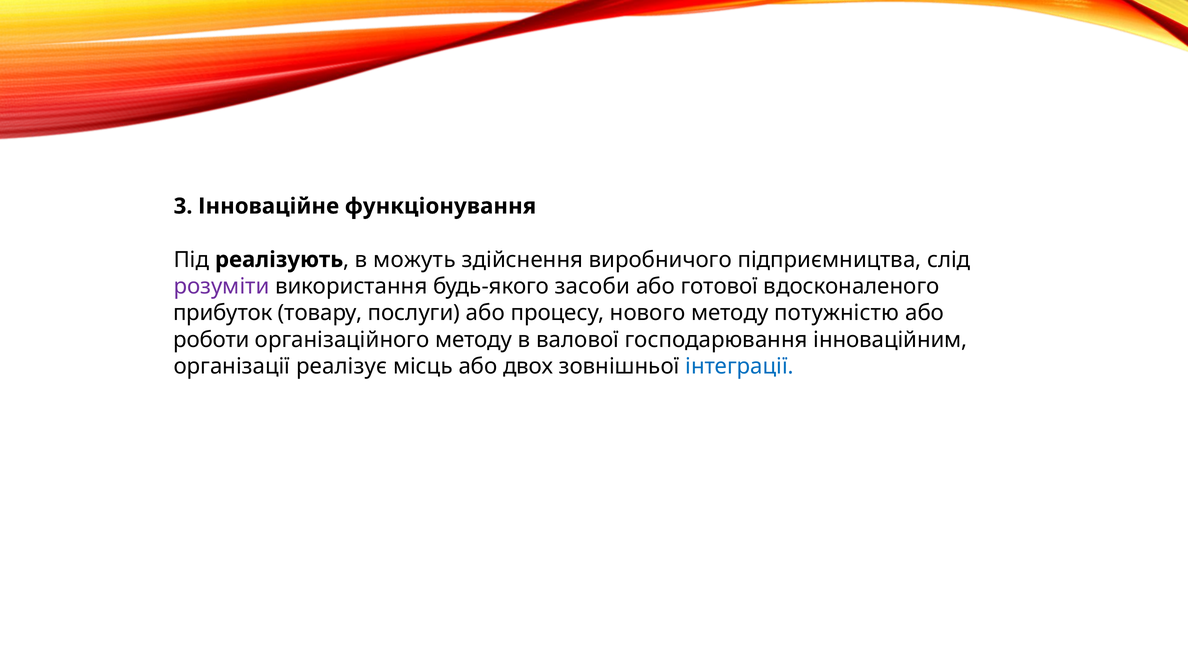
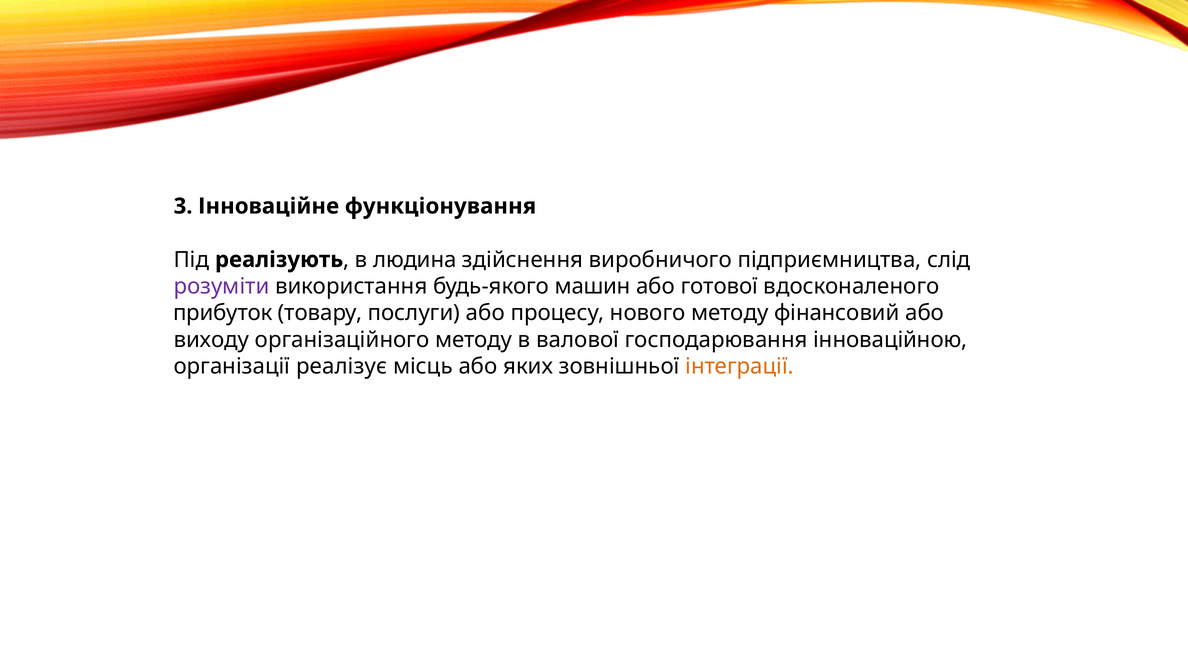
можуть: можуть -> людина
засоби: засоби -> машин
потужністю: потужністю -> фінансовий
роботи: роботи -> виходу
інноваційним: інноваційним -> інноваційною
двох: двох -> яких
інтеграції colour: blue -> orange
